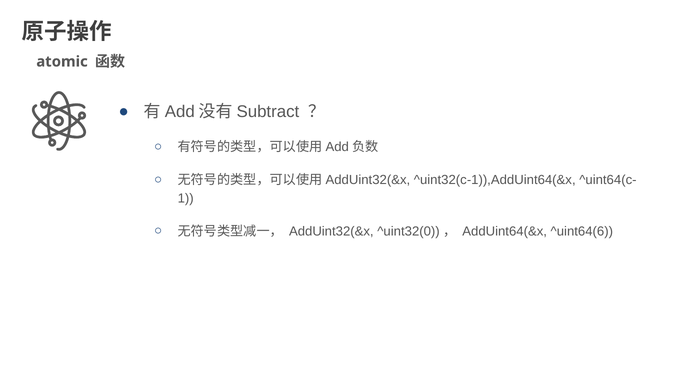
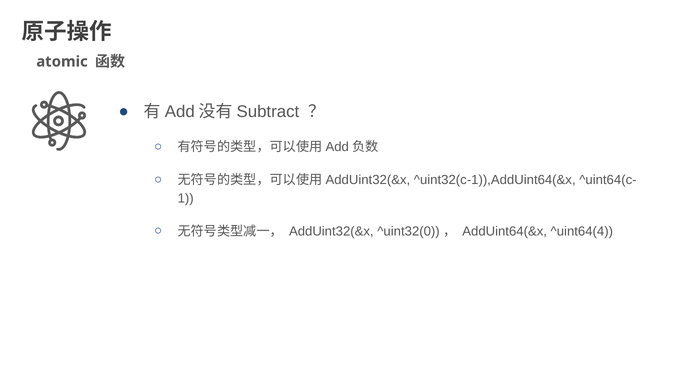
^uint64(6: ^uint64(6 -> ^uint64(4
